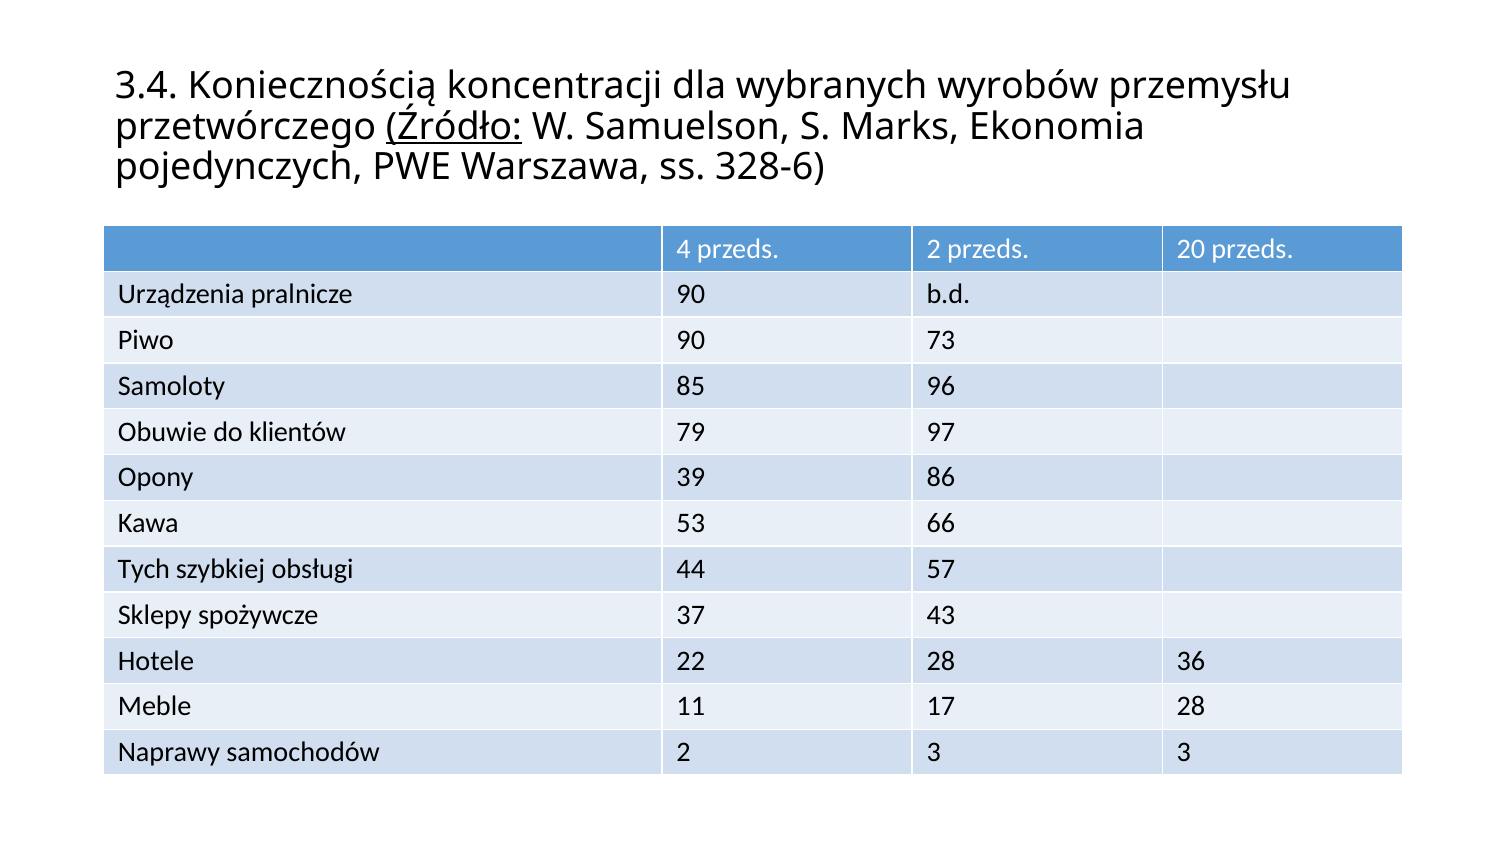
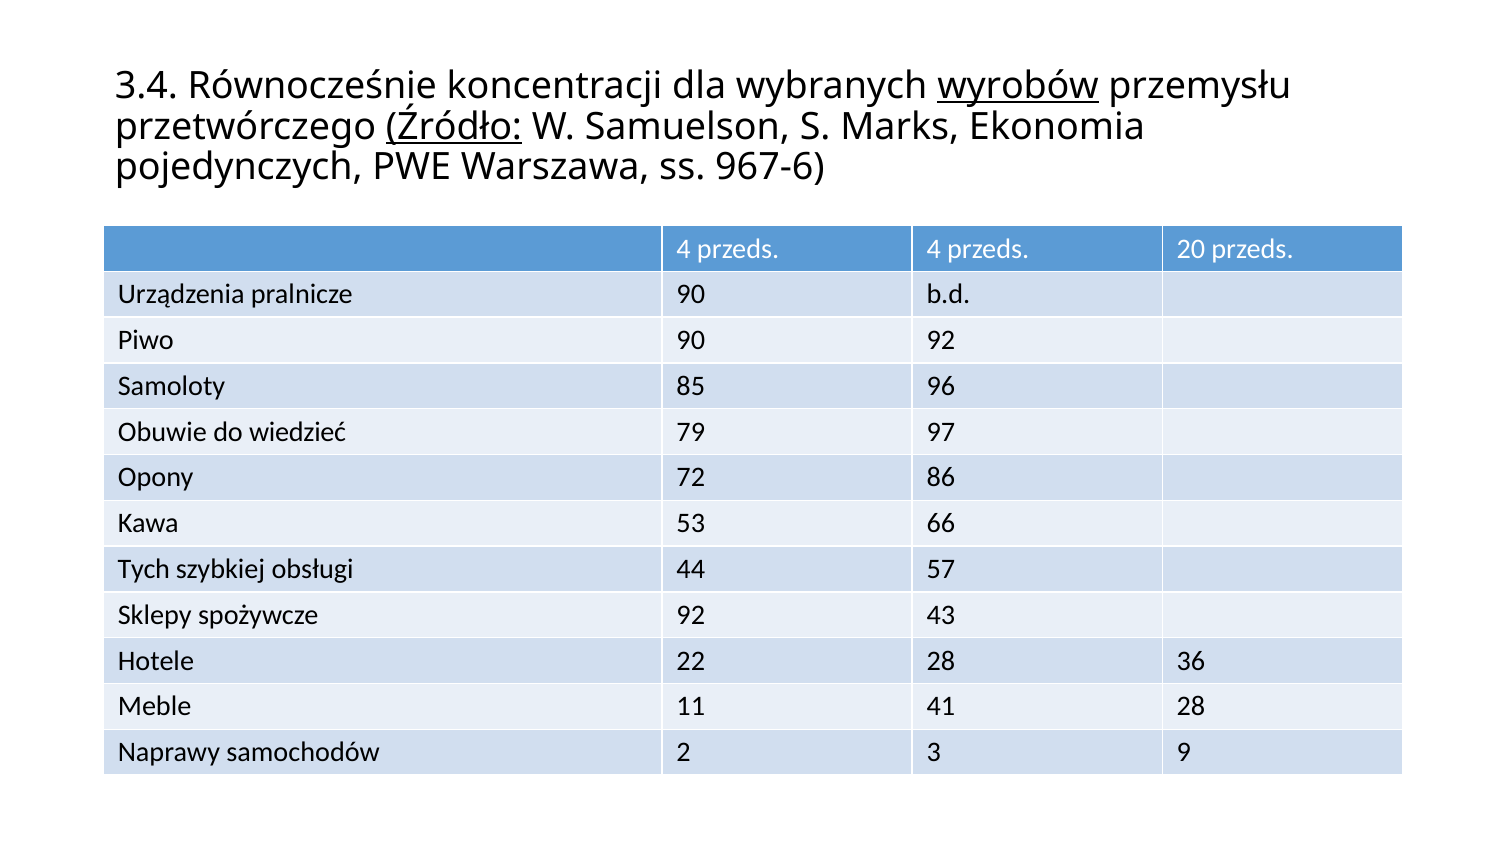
Koniecznością: Koniecznością -> Równocześnie
wyrobów underline: none -> present
328-6: 328-6 -> 967-6
przeds 2: 2 -> 4
90 73: 73 -> 92
klientów: klientów -> wiedzieć
39: 39 -> 72
spożywcze 37: 37 -> 92
17: 17 -> 41
3 3: 3 -> 9
